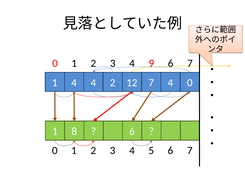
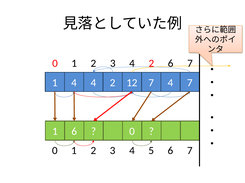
3 4 9: 9 -> 2
4 0: 0 -> 7
1 8: 8 -> 6
6 at (132, 132): 6 -> 0
